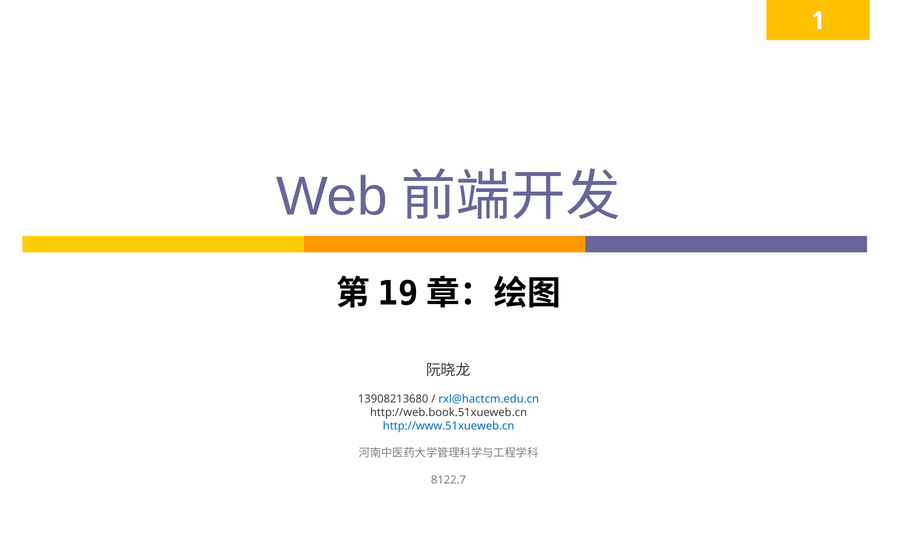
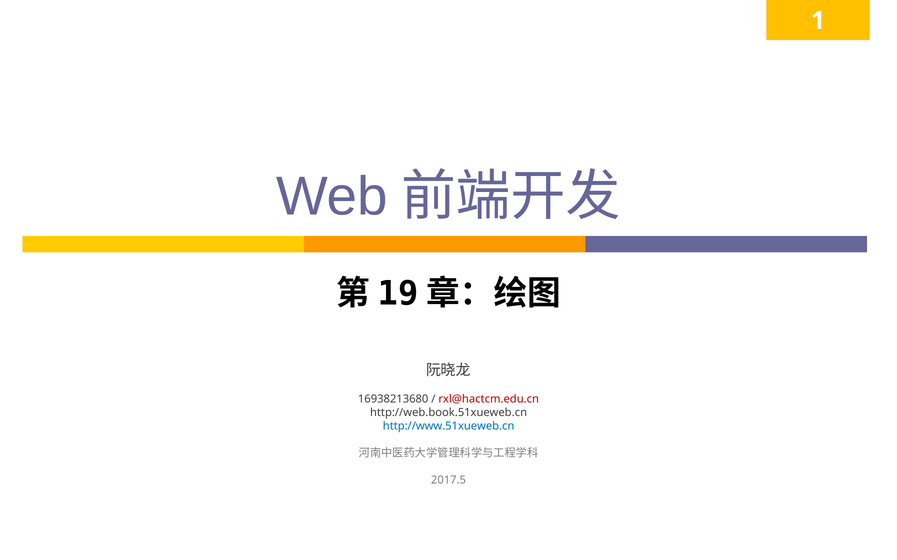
13908213680: 13908213680 -> 16938213680
rxl@hactcm.edu.cn colour: blue -> red
8122.7: 8122.7 -> 2017.5
